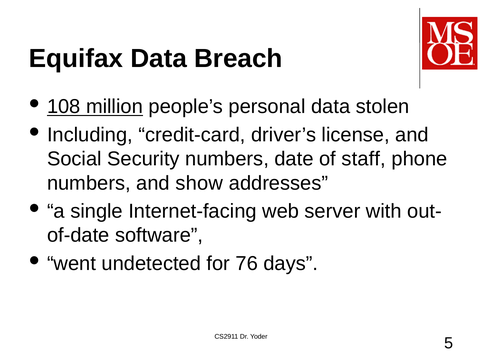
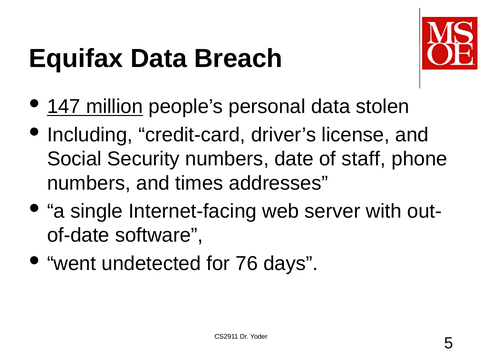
108: 108 -> 147
show: show -> times
